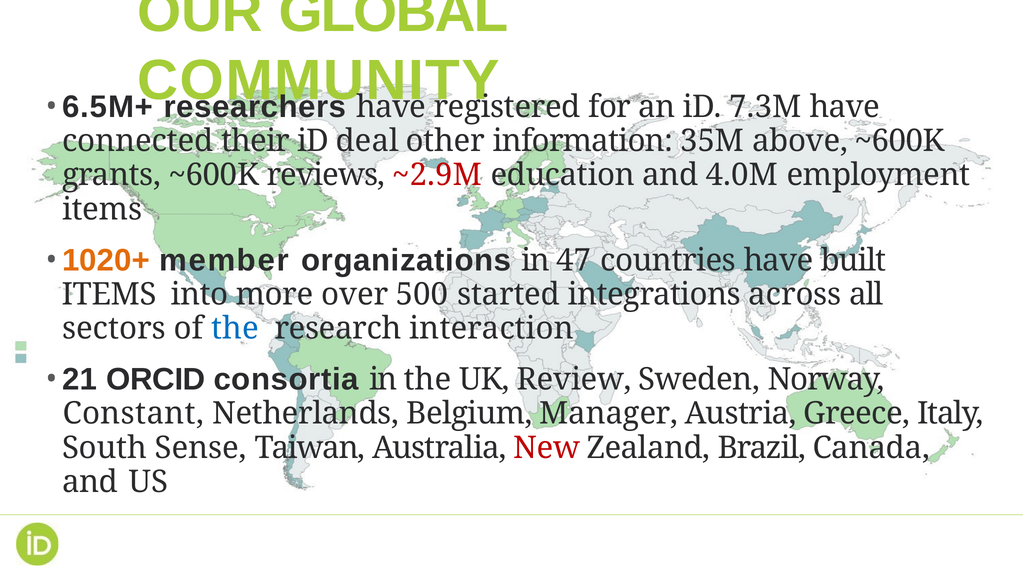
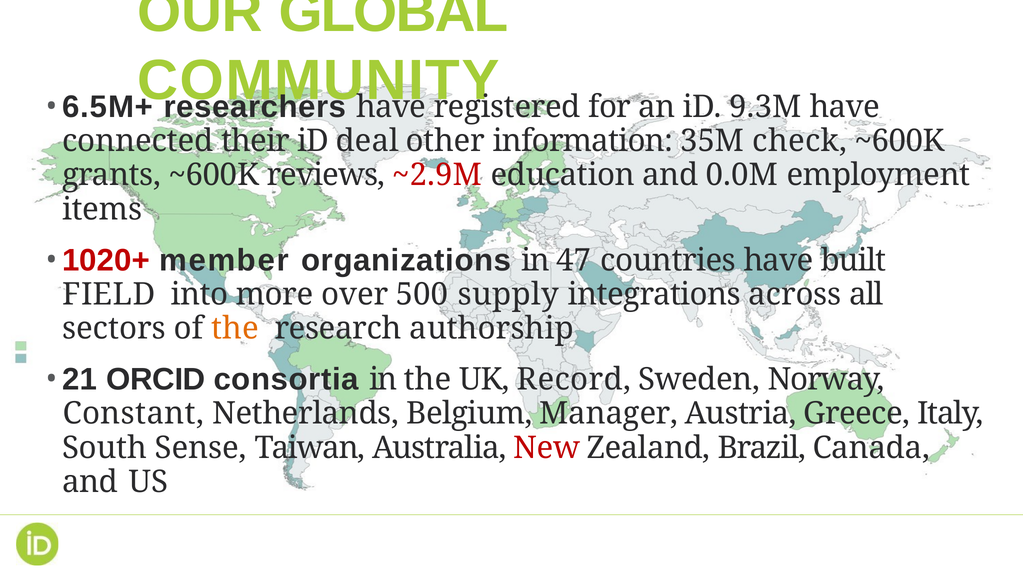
7.3M: 7.3M -> 9.3M
above: above -> check
4.0M: 4.0M -> 0.0M
1020+ colour: orange -> red
ITEMS at (109, 295): ITEMS -> FIELD
started: started -> supply
the at (235, 329) colour: blue -> orange
interaction: interaction -> authorship
Review: Review -> Record
